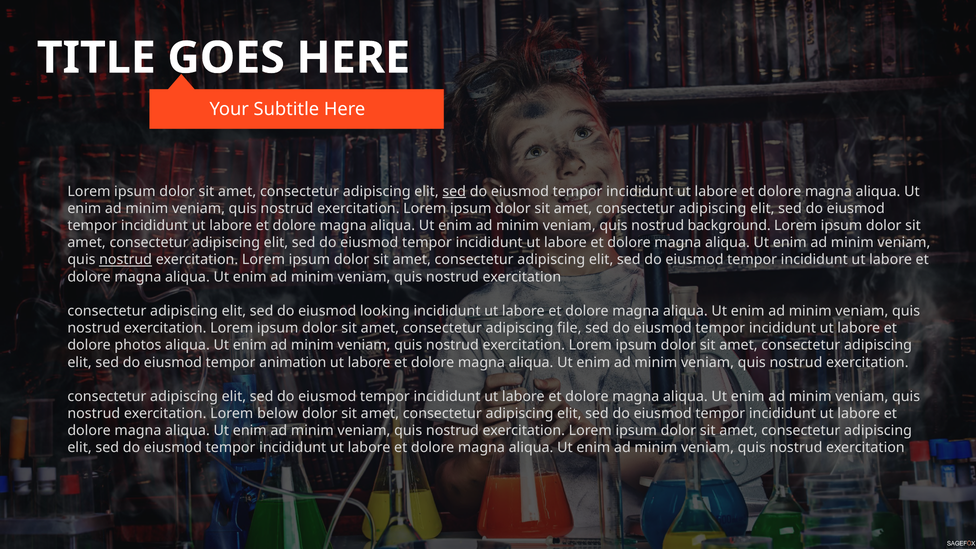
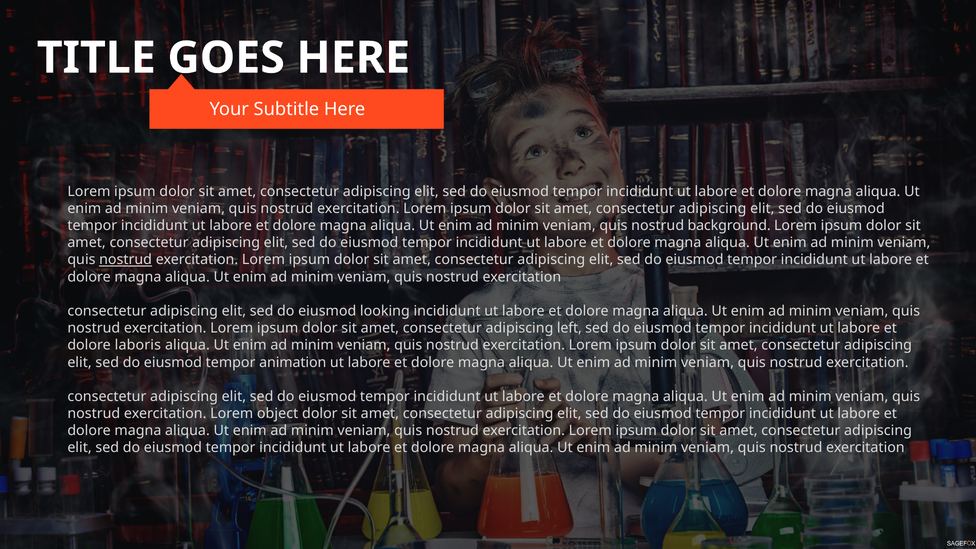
sed at (454, 191) underline: present -> none
file: file -> left
photos: photos -> laboris
below: below -> object
